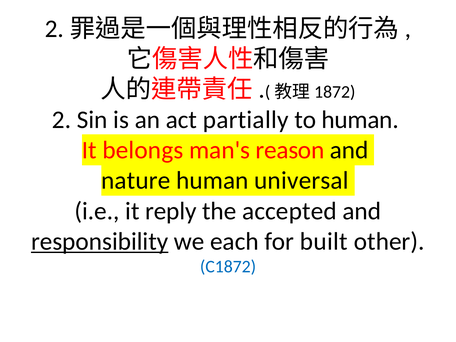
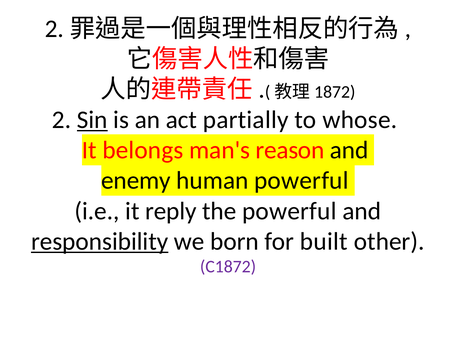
Sin underline: none -> present
to human: human -> whose
nature: nature -> enemy
human universal: universal -> powerful
the accepted: accepted -> powerful
each: each -> born
C1872 colour: blue -> purple
